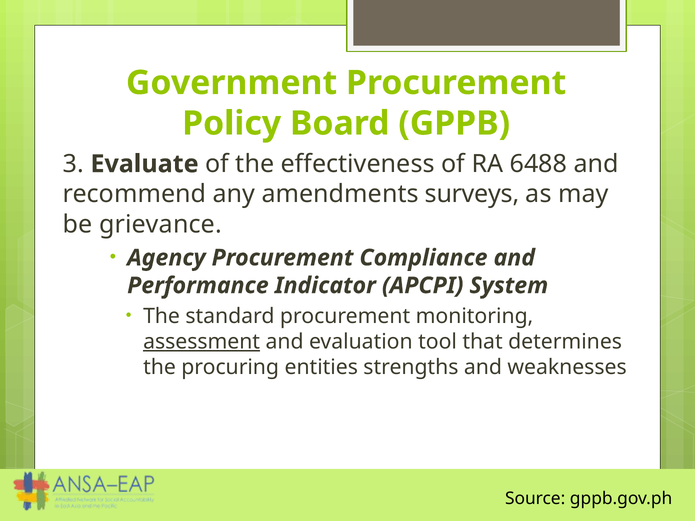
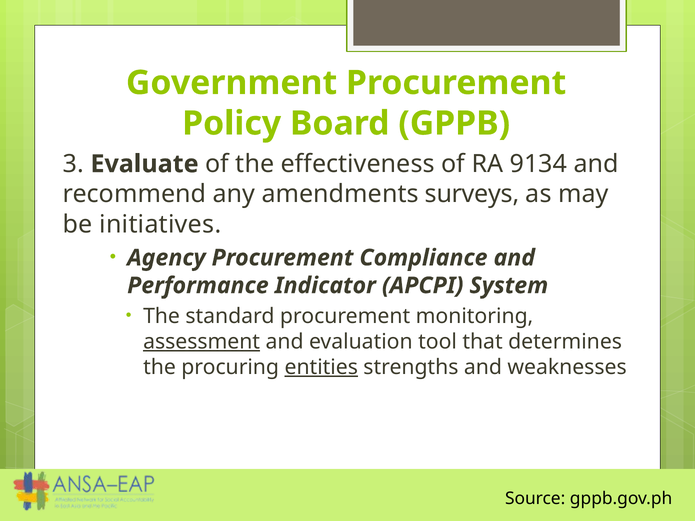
6488: 6488 -> 9134
grievance: grievance -> initiatives
entities underline: none -> present
